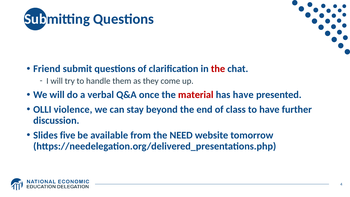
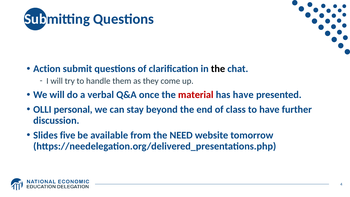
Friend: Friend -> Action
the at (218, 69) colour: red -> black
violence: violence -> personal
